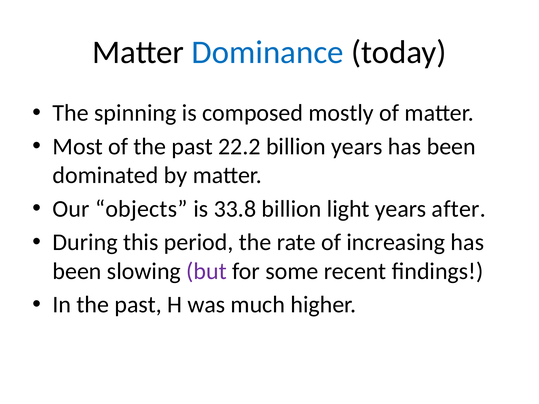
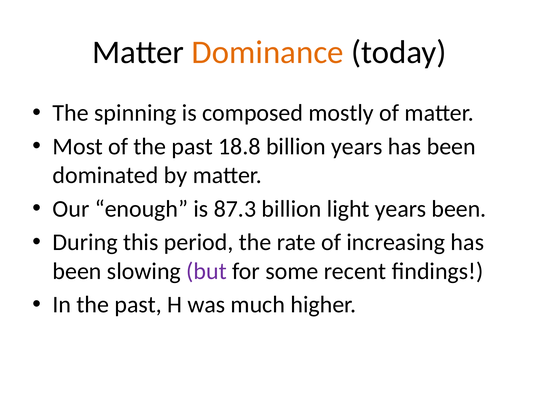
Dominance colour: blue -> orange
22.2: 22.2 -> 18.8
objects: objects -> enough
33.8: 33.8 -> 87.3
years after: after -> been
